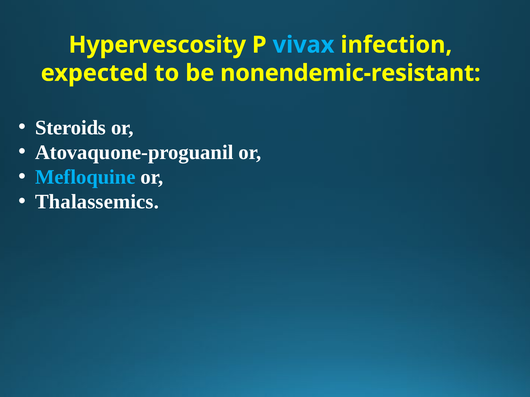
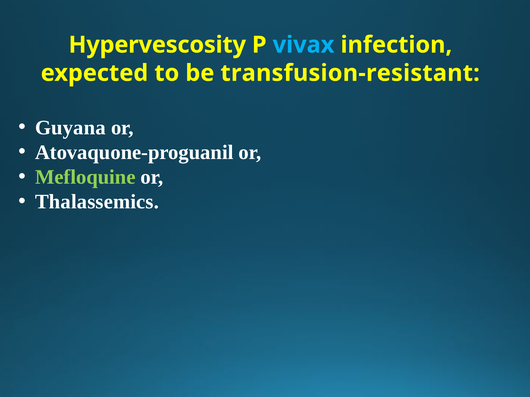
nonendemic-resistant: nonendemic-resistant -> transfusion-resistant
Steroids: Steroids -> Guyana
Mefloquine colour: light blue -> light green
